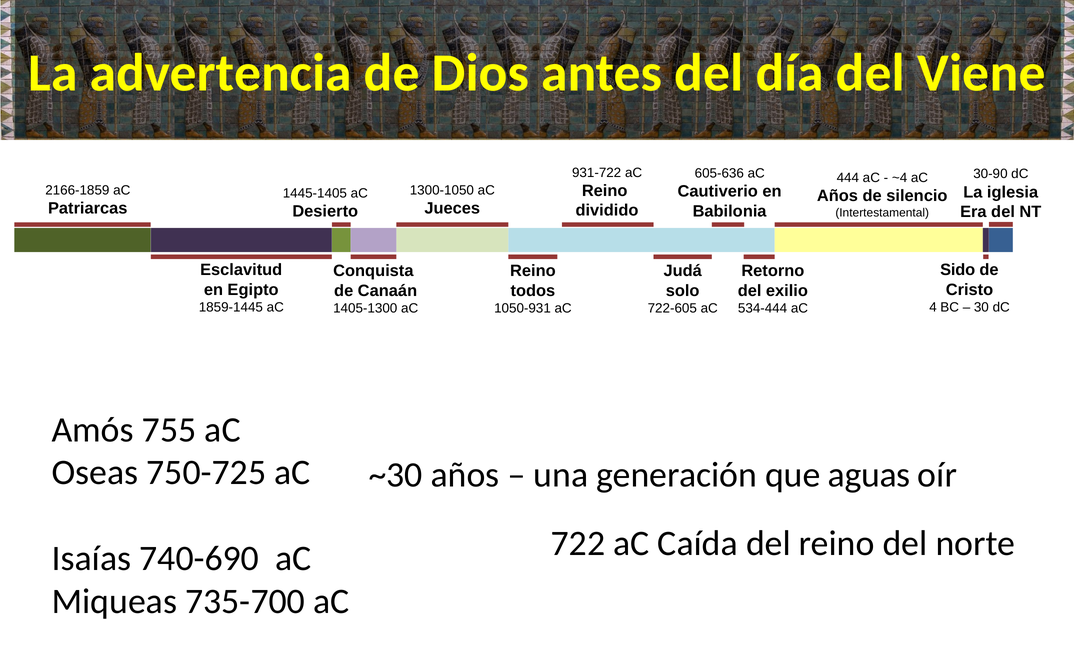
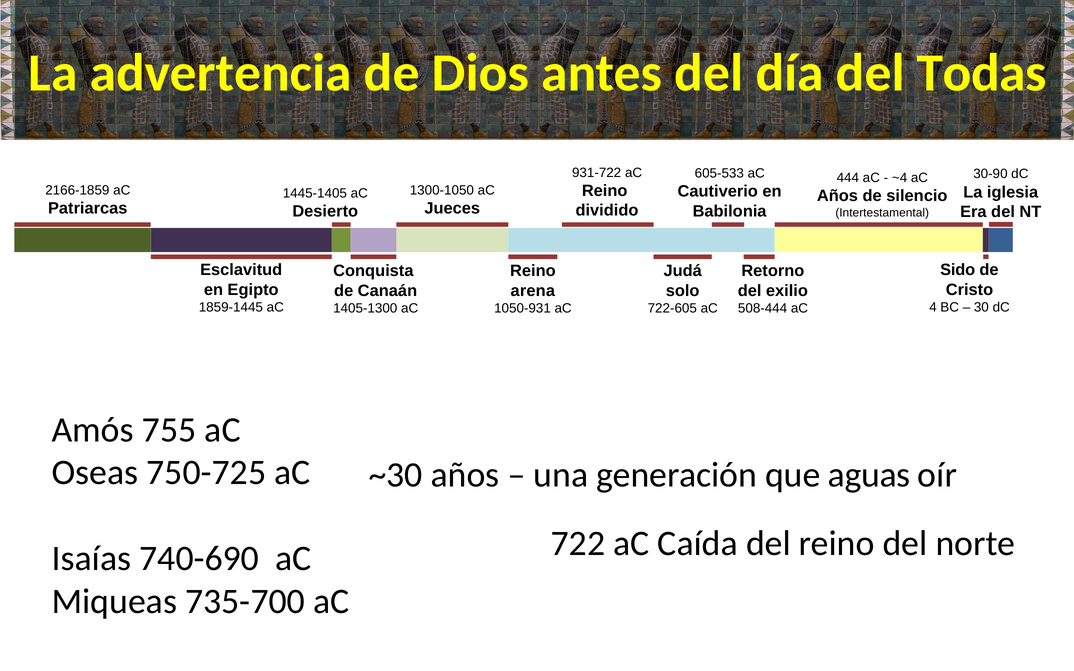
Viene: Viene -> Todas
605-636: 605-636 -> 605-533
todos: todos -> arena
534-444: 534-444 -> 508-444
